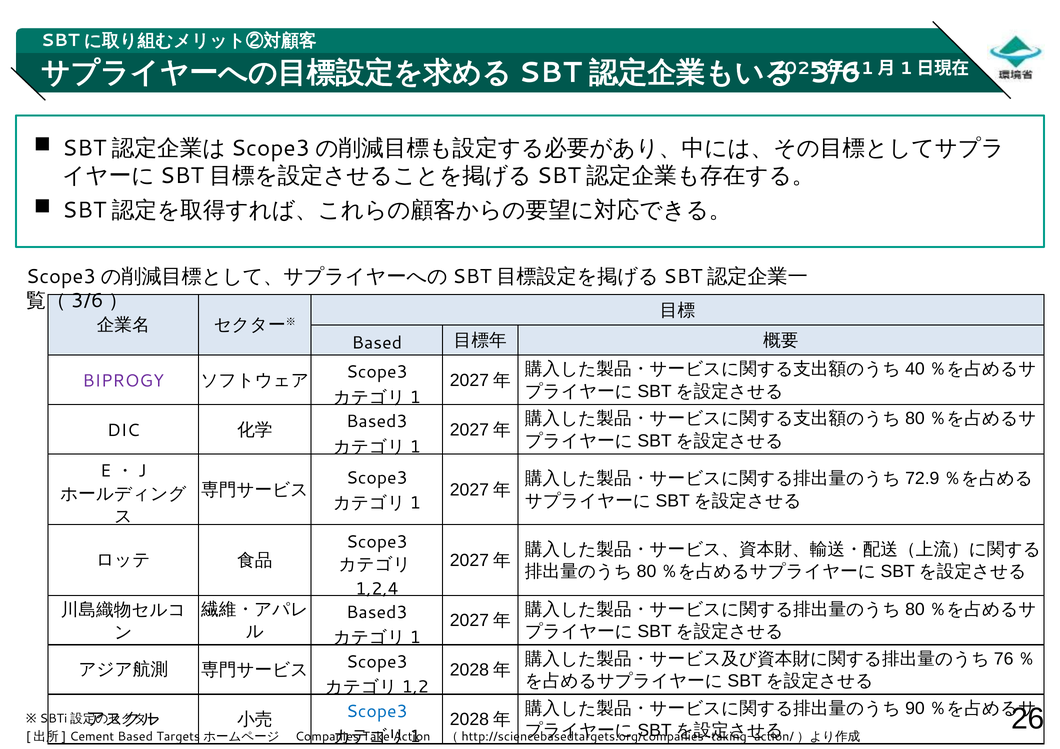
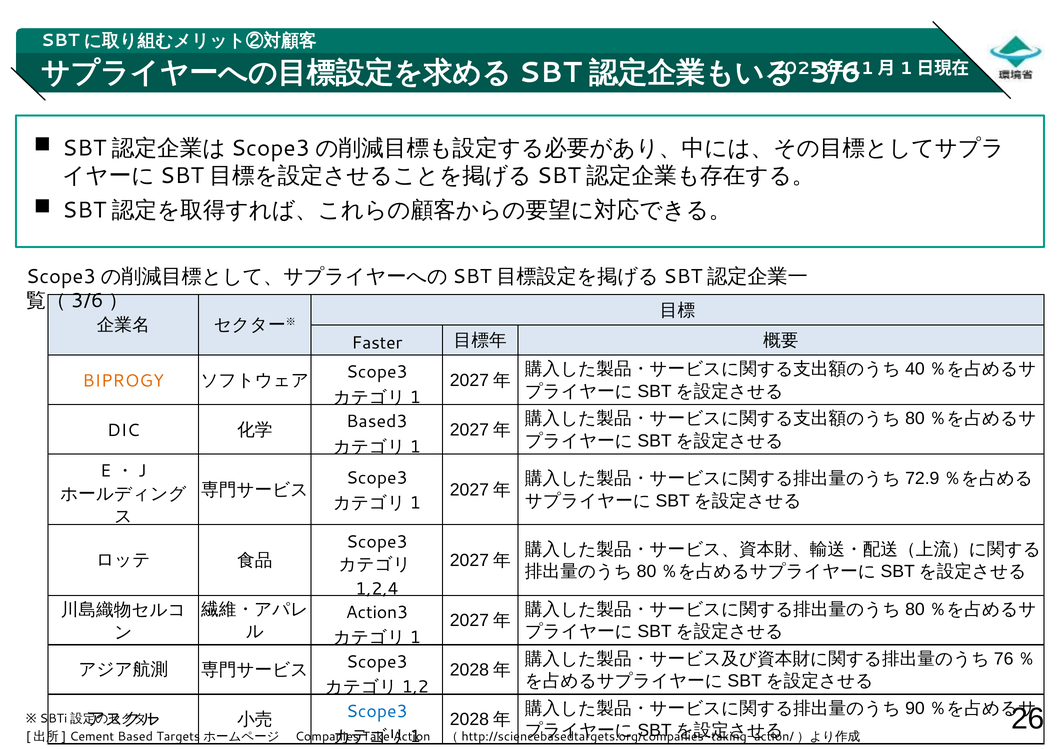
Based at (377, 343): Based -> Faster
BIPROGY colour: purple -> orange
Based3 at (377, 613): Based3 -> Action3
